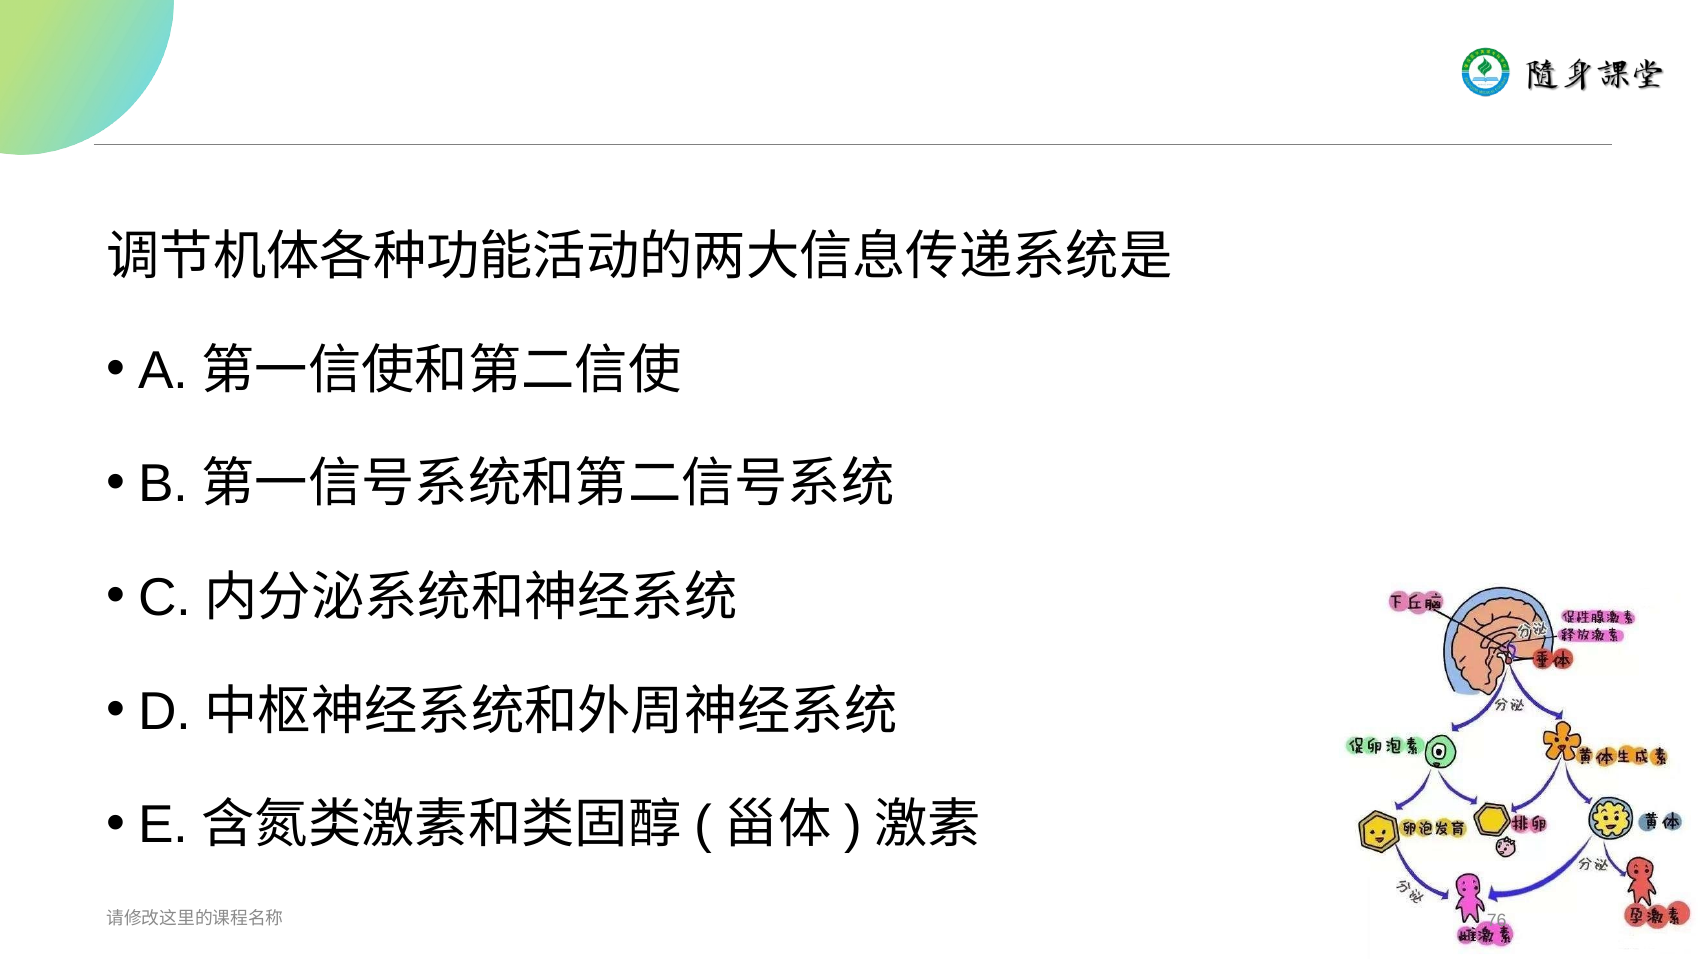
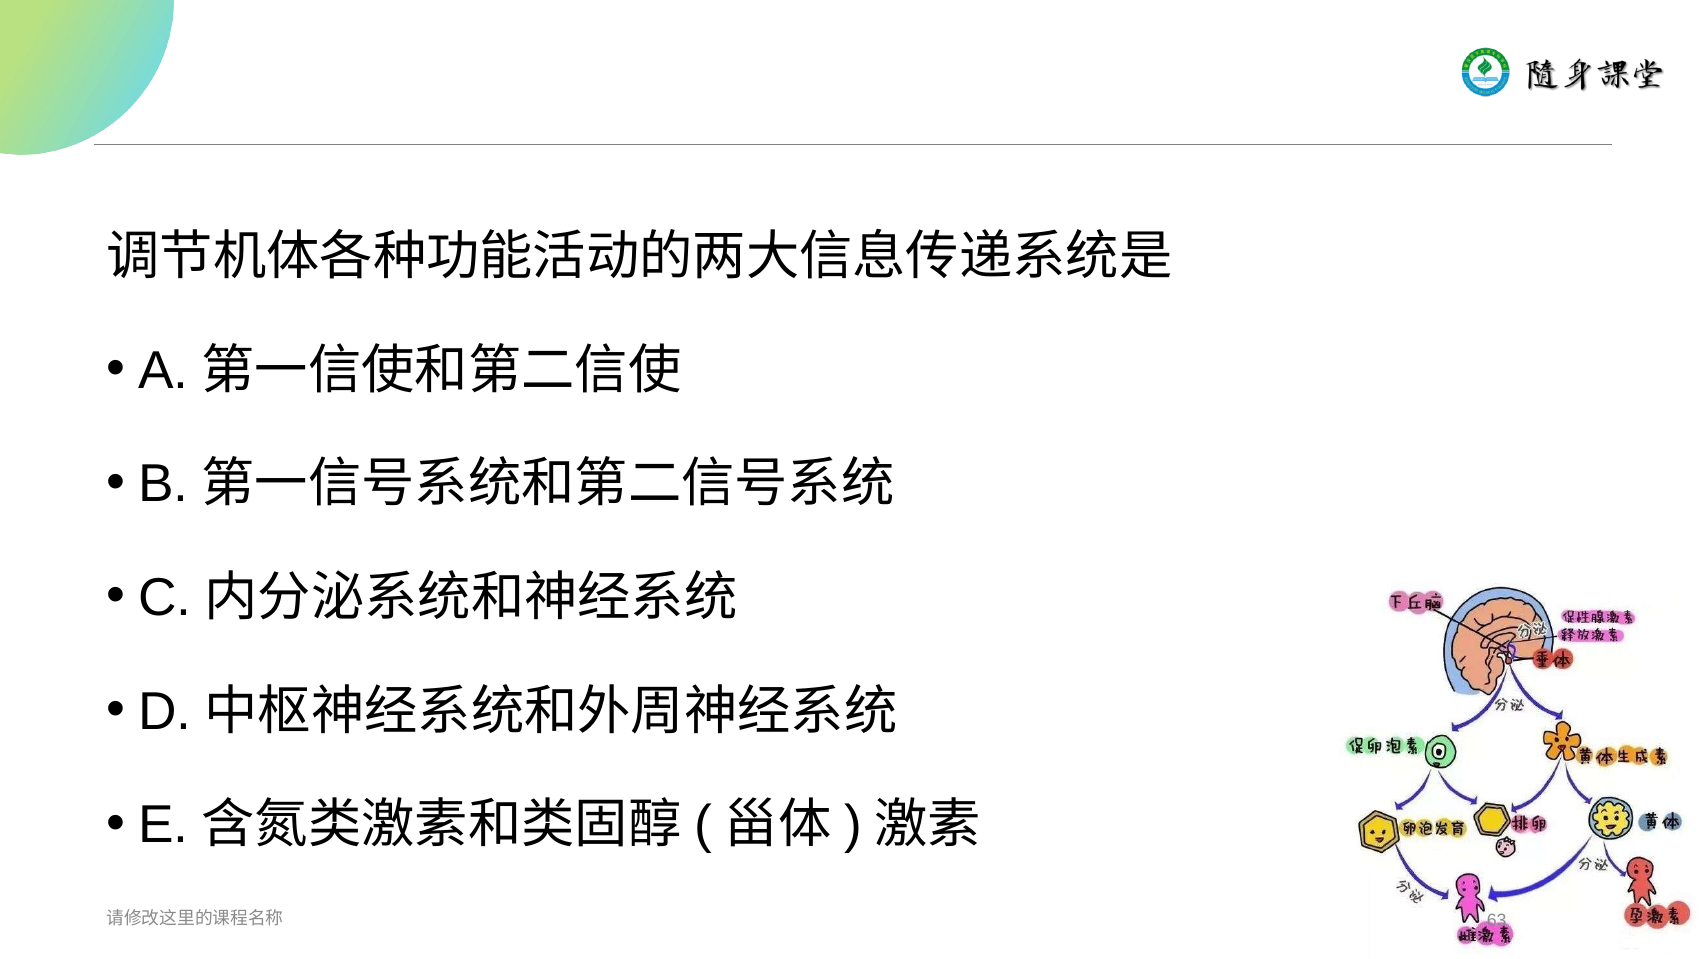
76: 76 -> 63
